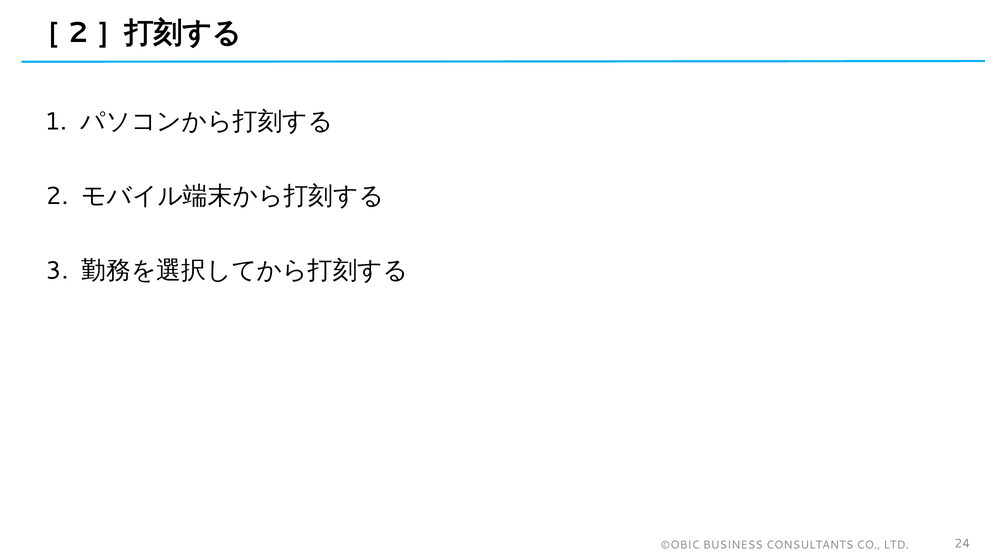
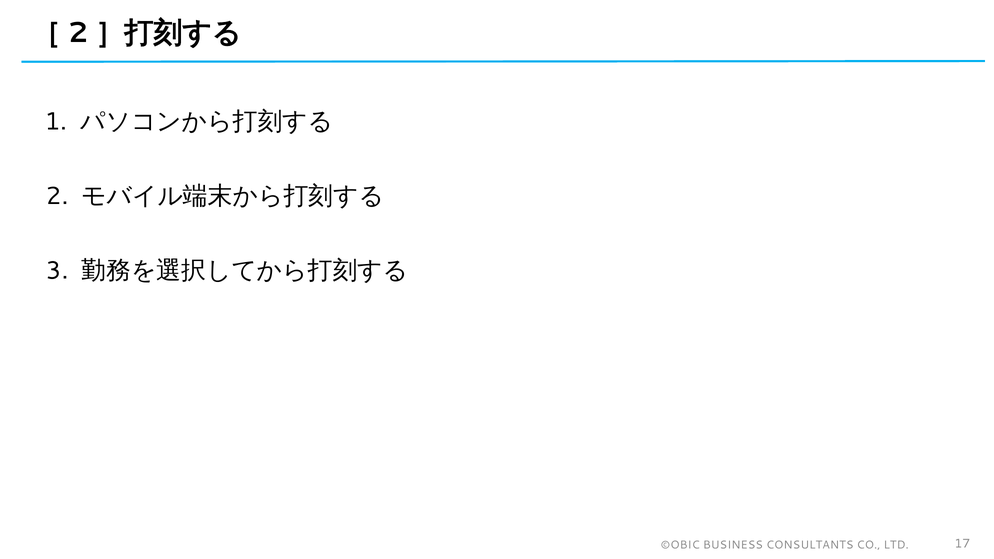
24: 24 -> 17
